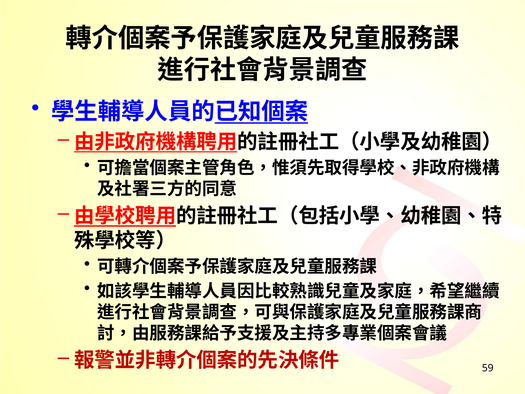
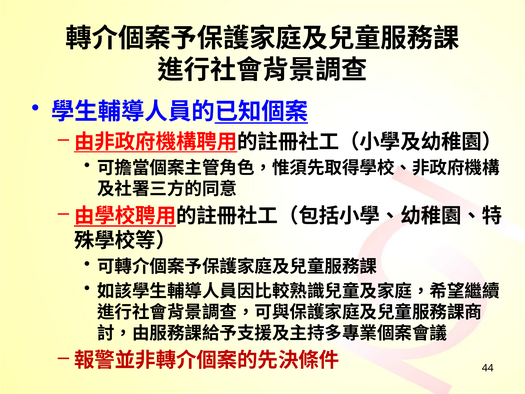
59: 59 -> 44
